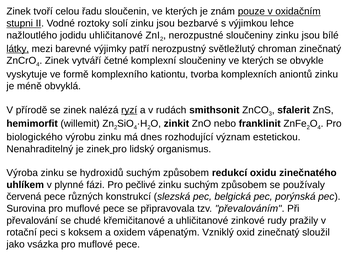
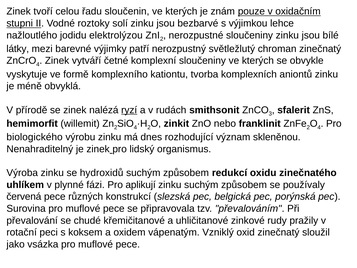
jodidu uhličitanové: uhličitanové -> elektrolýzou
látky underline: present -> none
estetickou: estetickou -> skleněnou
pečlivé: pečlivé -> aplikují
